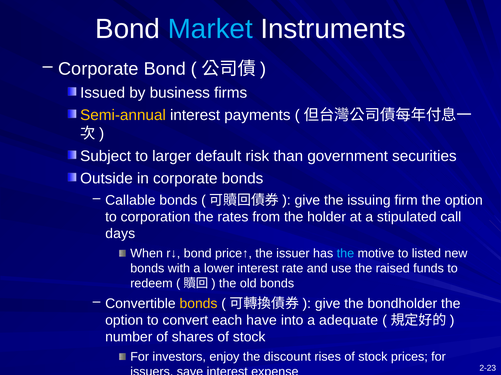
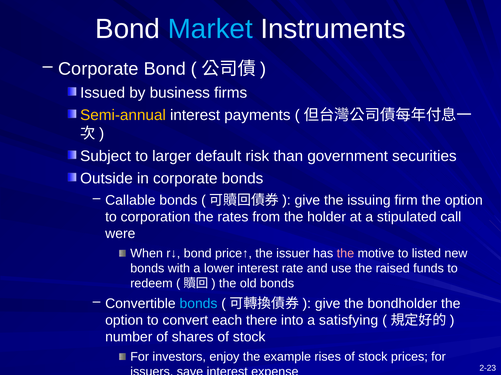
days: days -> were
the at (345, 254) colour: light blue -> pink
bonds at (198, 304) colour: yellow -> light blue
have: have -> there
adequate: adequate -> satisfying
discount: discount -> example
